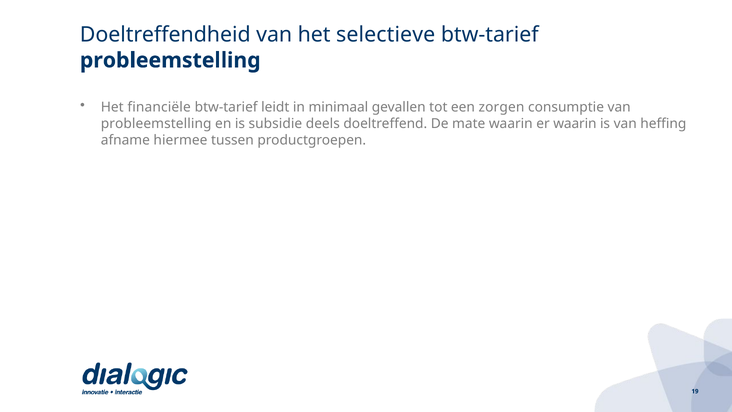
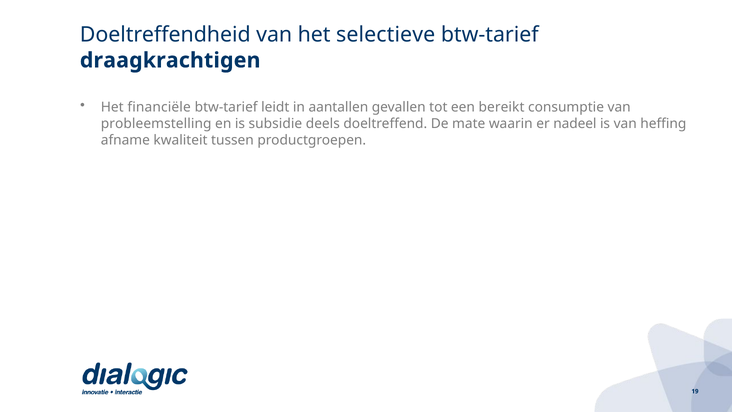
probleemstelling at (170, 60): probleemstelling -> draagkrachtigen
minimaal: minimaal -> aantallen
zorgen: zorgen -> bereikt
er waarin: waarin -> nadeel
hiermee: hiermee -> kwaliteit
